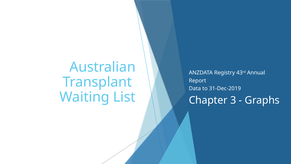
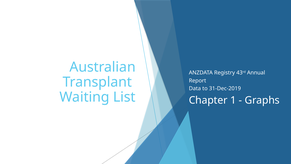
3: 3 -> 1
